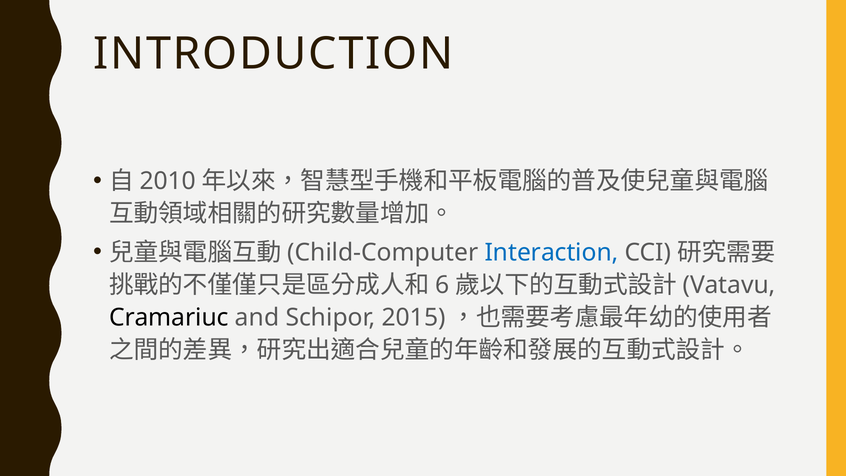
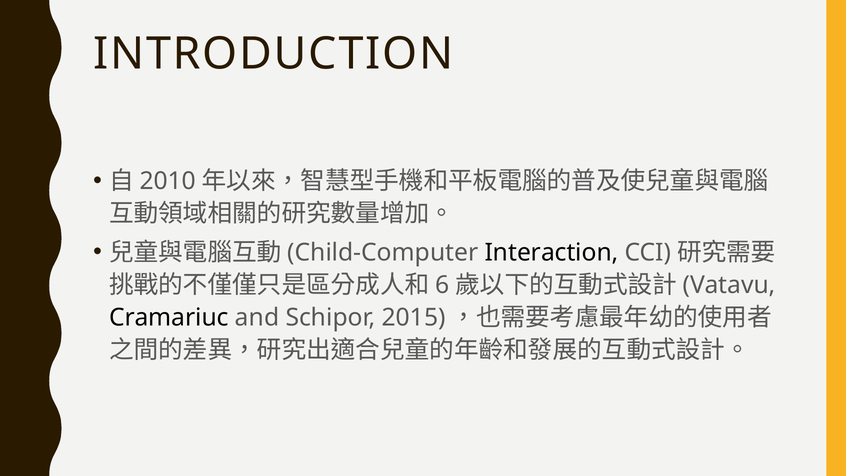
Interaction colour: blue -> black
